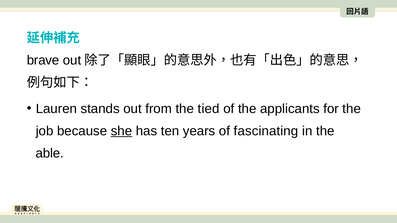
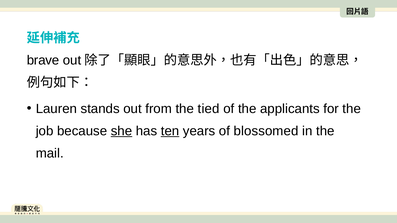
ten underline: none -> present
fascinating: fascinating -> blossomed
able: able -> mail
